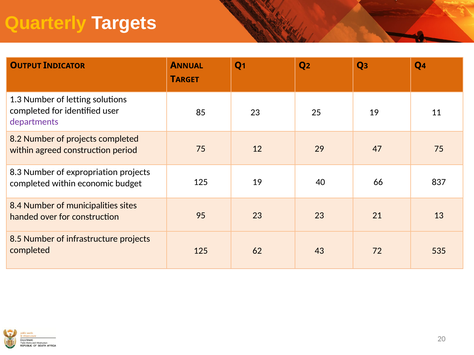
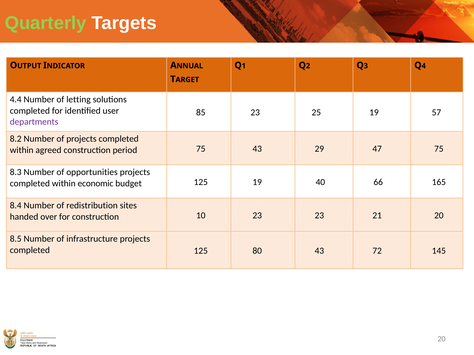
Quarterly colour: yellow -> light green
1.3: 1.3 -> 4.4
11: 11 -> 57
75 12: 12 -> 43
expropriation: expropriation -> opportunities
837: 837 -> 165
municipalities: municipalities -> redistribution
95: 95 -> 10
21 13: 13 -> 20
62: 62 -> 80
535: 535 -> 145
